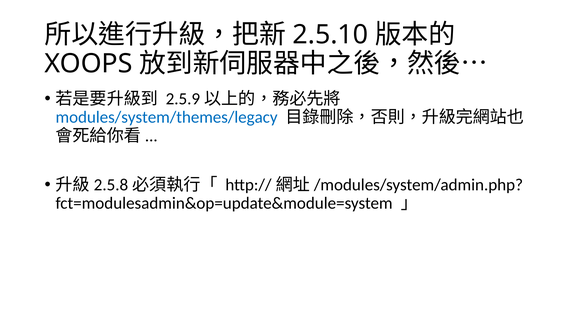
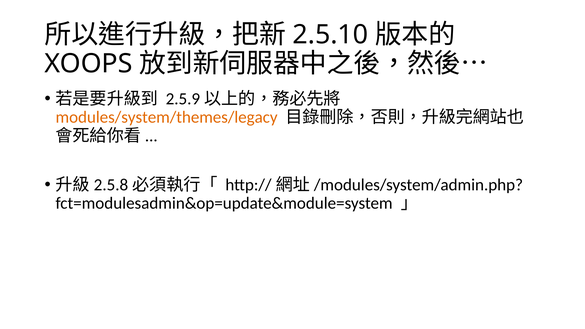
modules/system/themes/legacy colour: blue -> orange
